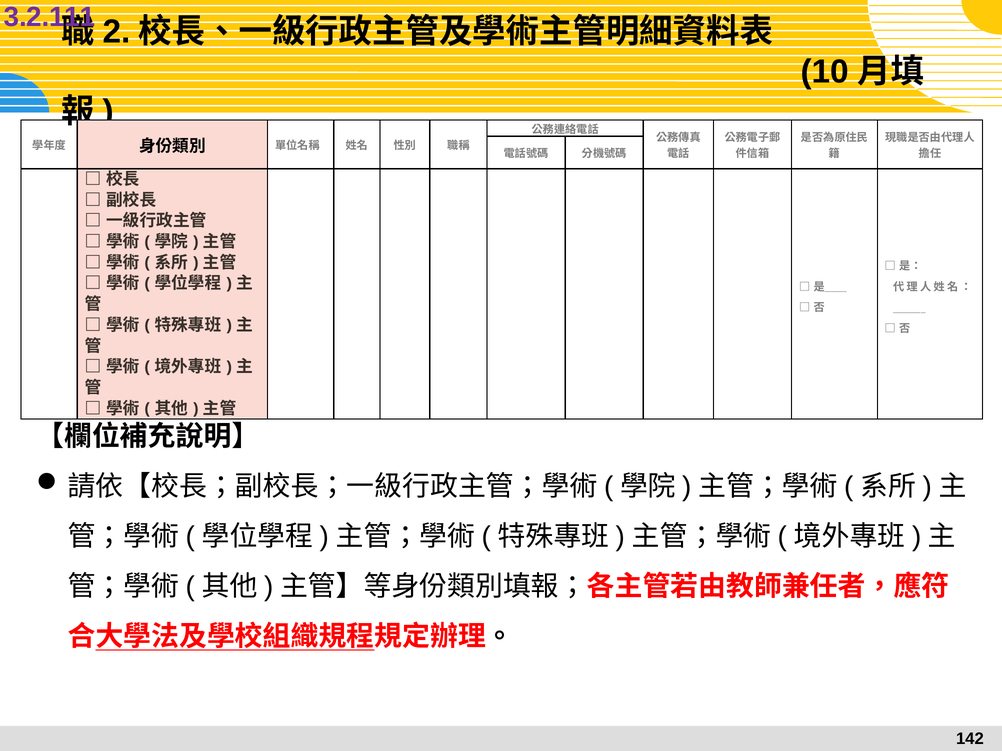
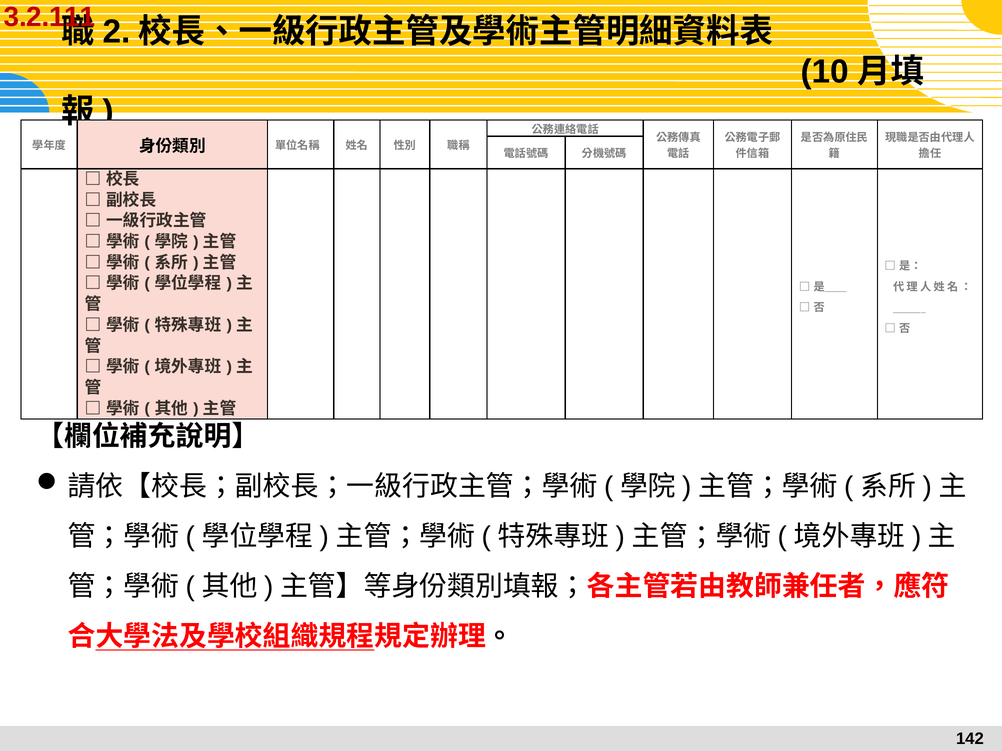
3.2.111 colour: purple -> red
